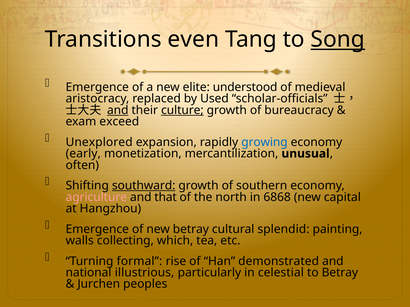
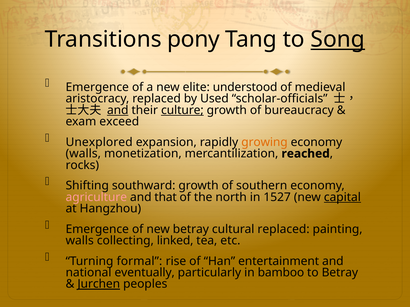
even: even -> pony
growing colour: blue -> orange
early at (83, 154): early -> walls
unusual: unusual -> reached
often: often -> rocks
southward underline: present -> none
6868: 6868 -> 1527
capital underline: none -> present
cultural splendid: splendid -> replaced
which: which -> linked
demonstrated: demonstrated -> entertainment
illustrious: illustrious -> eventually
celestial: celestial -> bamboo
Jurchen underline: none -> present
